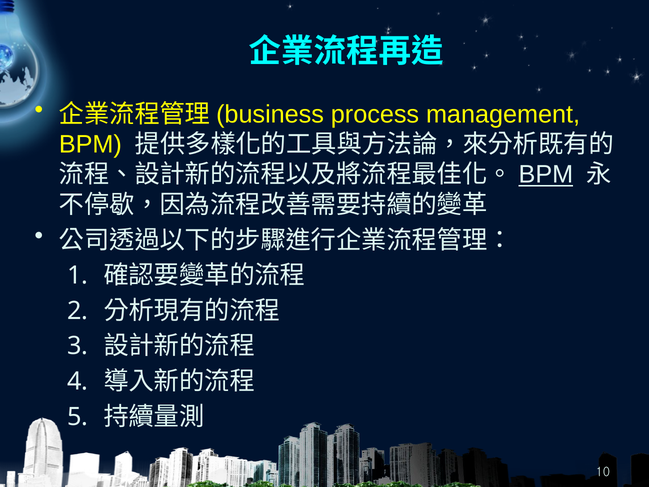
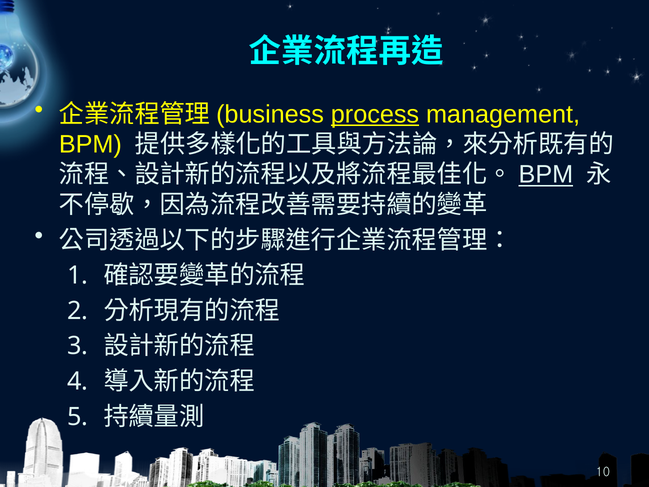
process underline: none -> present
